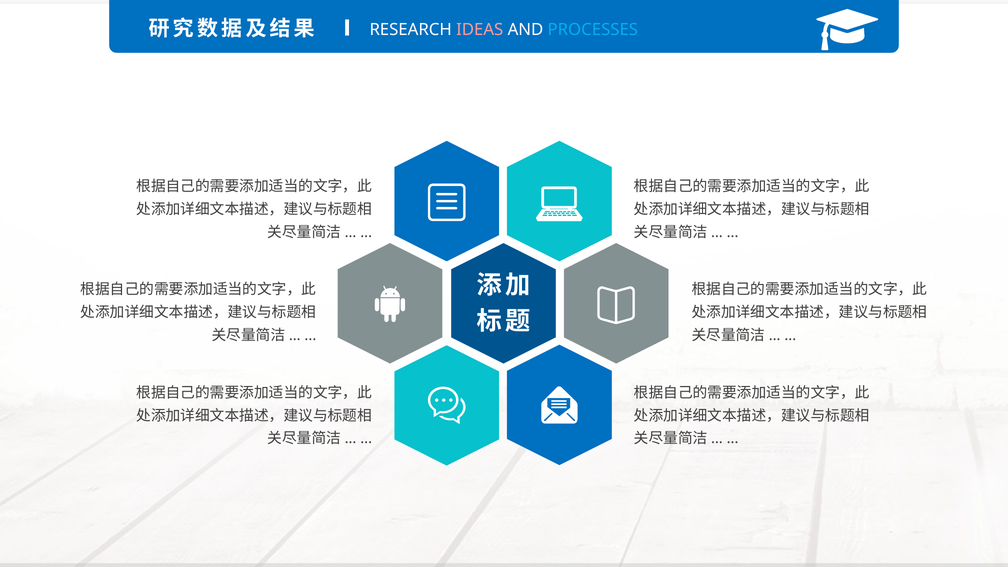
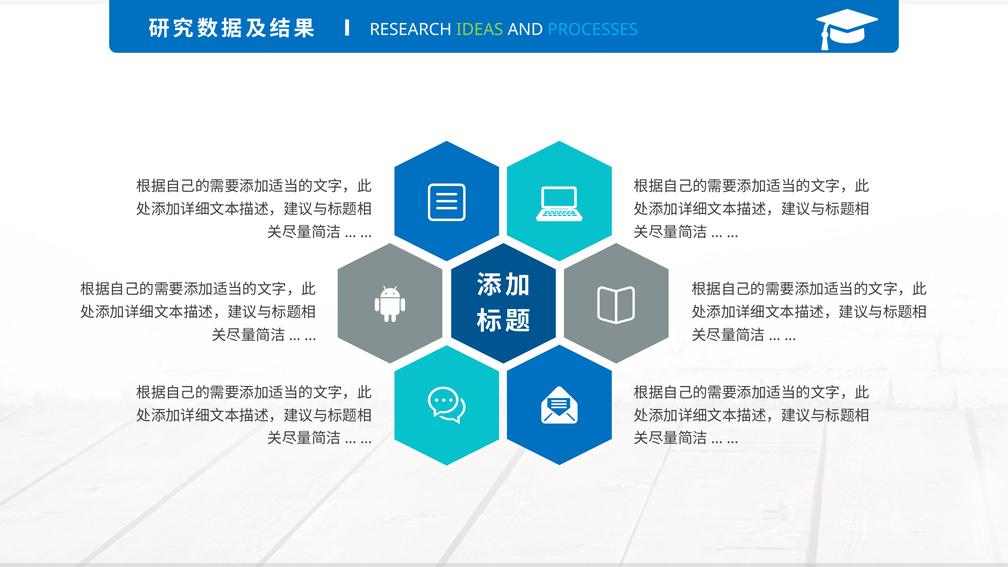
IDEAS colour: pink -> light green
